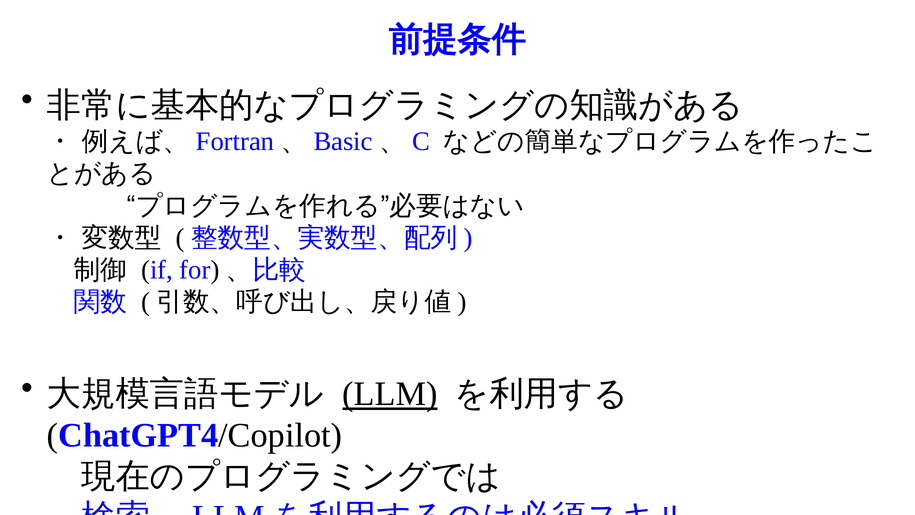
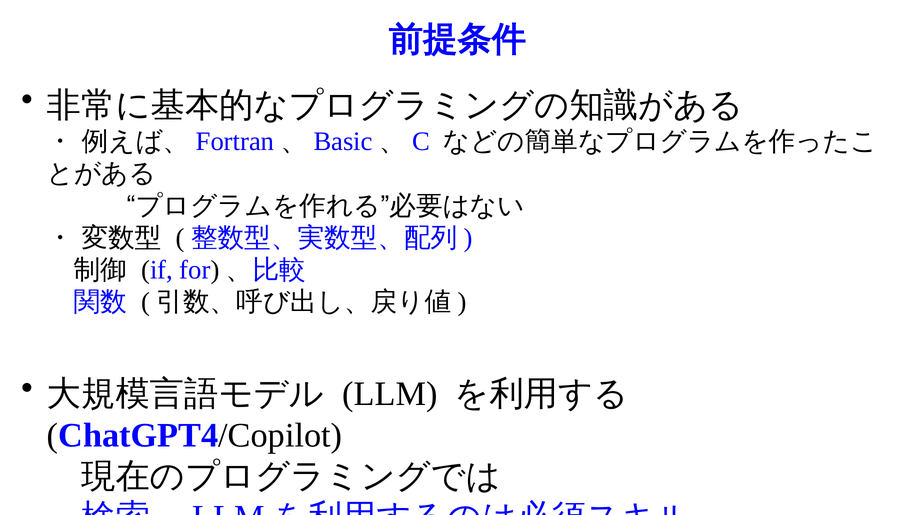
LLM at (390, 394) underline: present -> none
